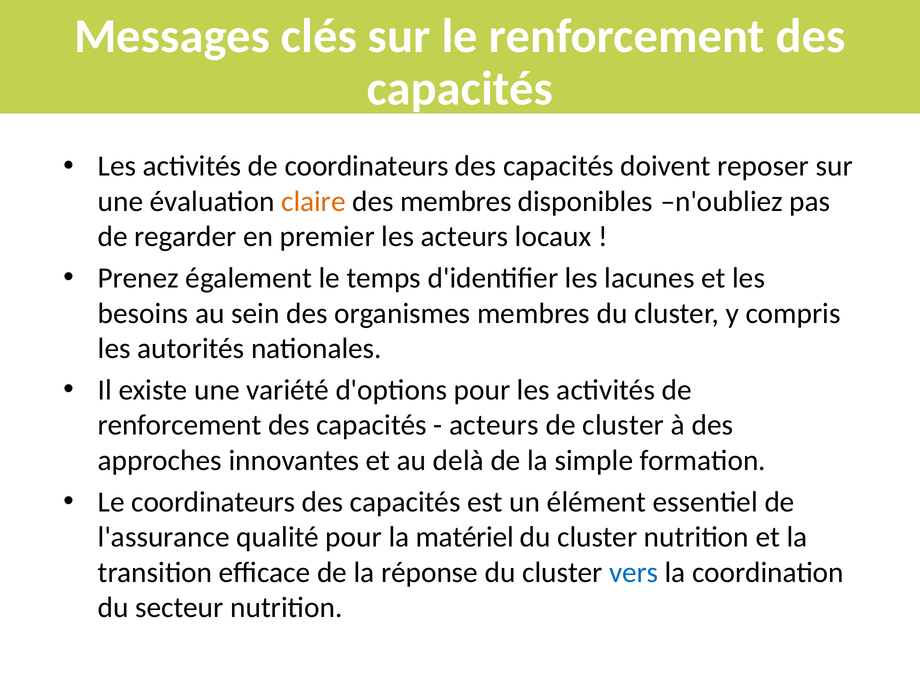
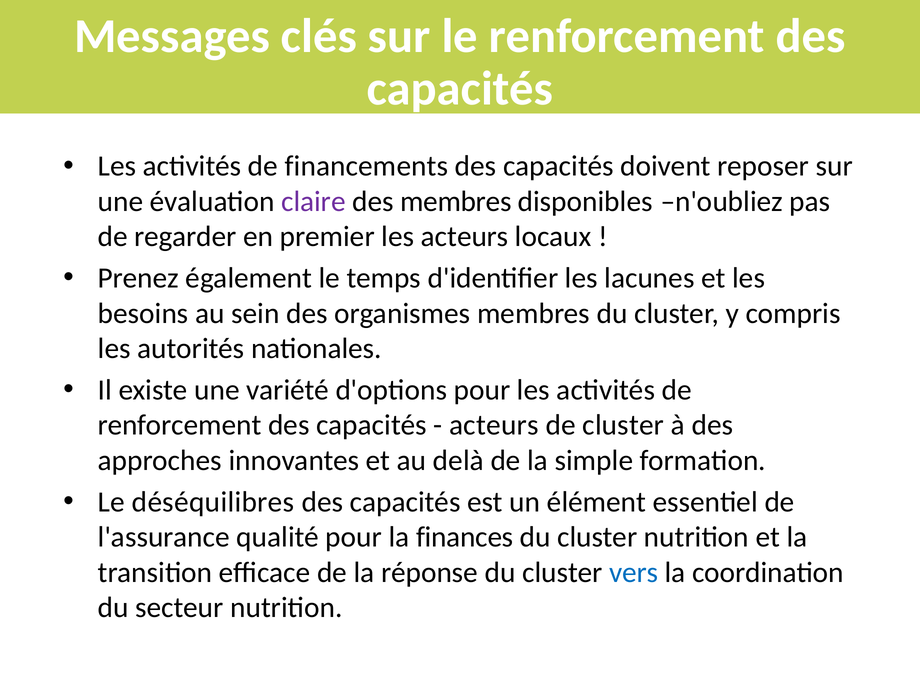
de coordinateurs: coordinateurs -> financements
claire colour: orange -> purple
Le coordinateurs: coordinateurs -> déséquilibres
matériel: matériel -> finances
